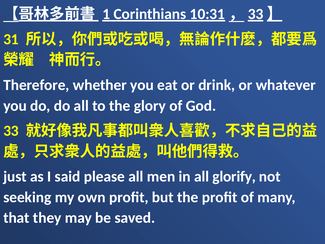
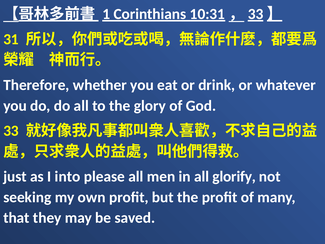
said: said -> into
